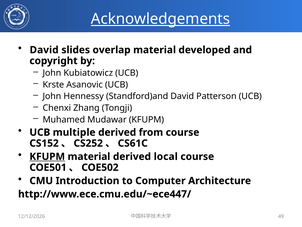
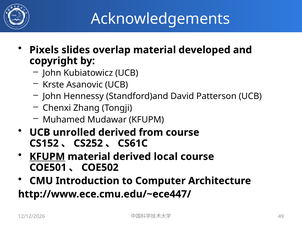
Acknowledgements underline: present -> none
David at (44, 50): David -> Pixels
multiple: multiple -> unrolled
